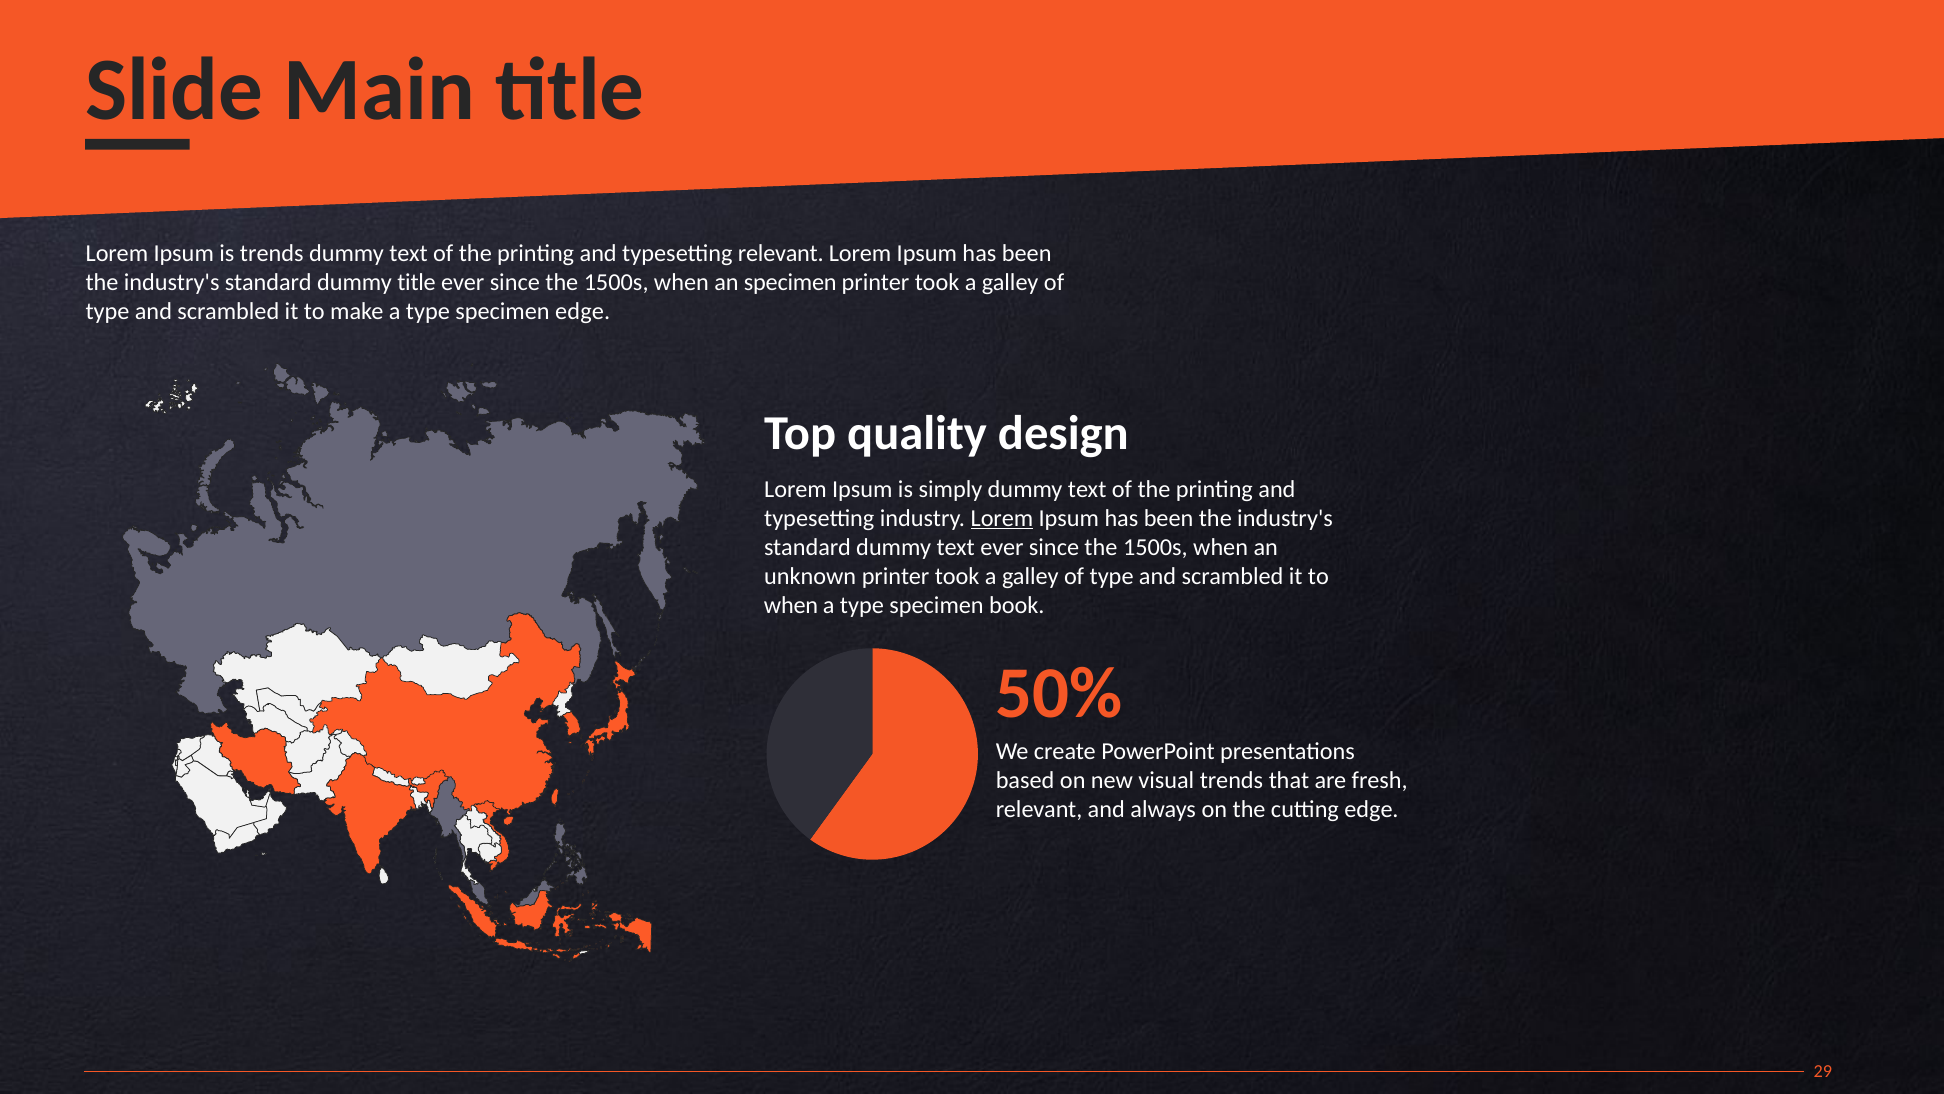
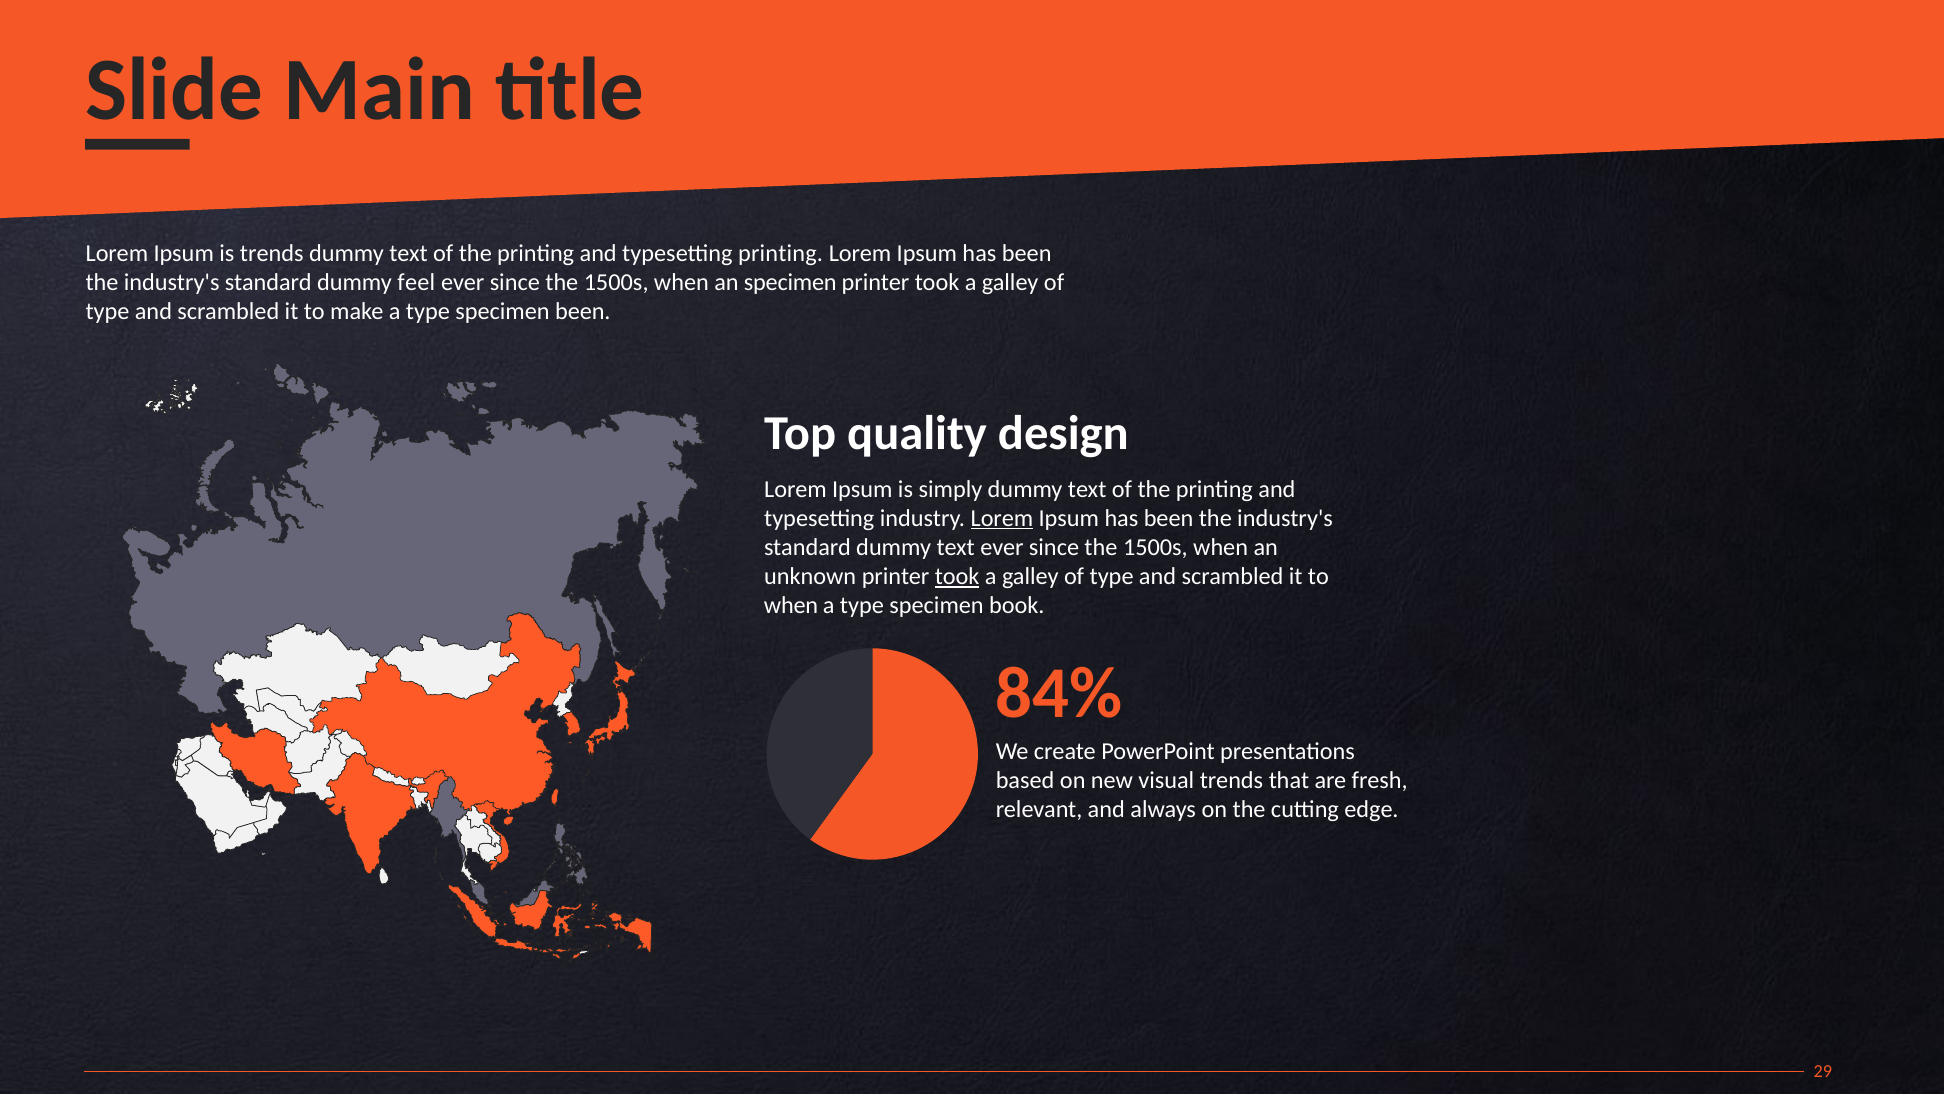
typesetting relevant: relevant -> printing
dummy title: title -> feel
specimen edge: edge -> been
took at (957, 576) underline: none -> present
50%: 50% -> 84%
